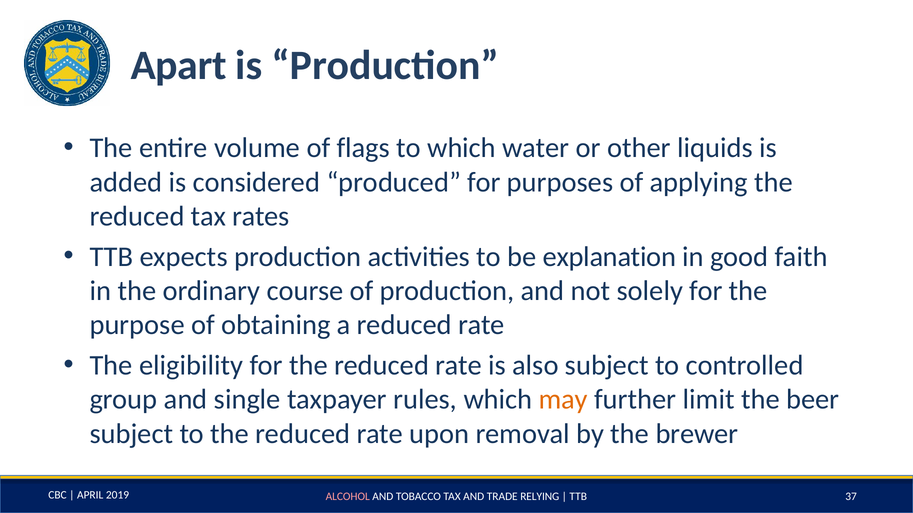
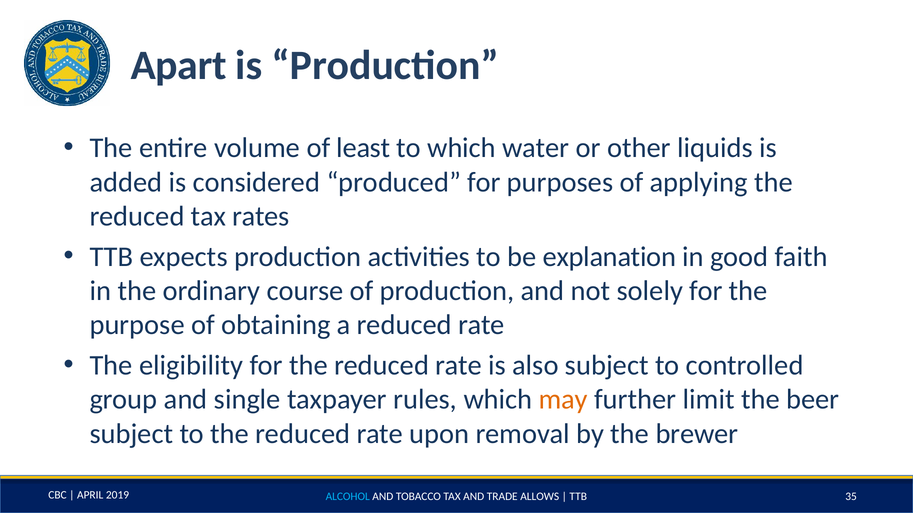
flags: flags -> least
ALCOHOL colour: pink -> light blue
RELYING: RELYING -> ALLOWS
37: 37 -> 35
